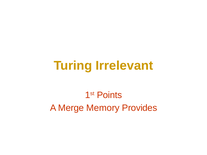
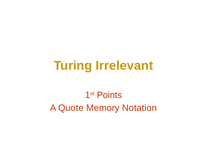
Merge: Merge -> Quote
Provides: Provides -> Notation
